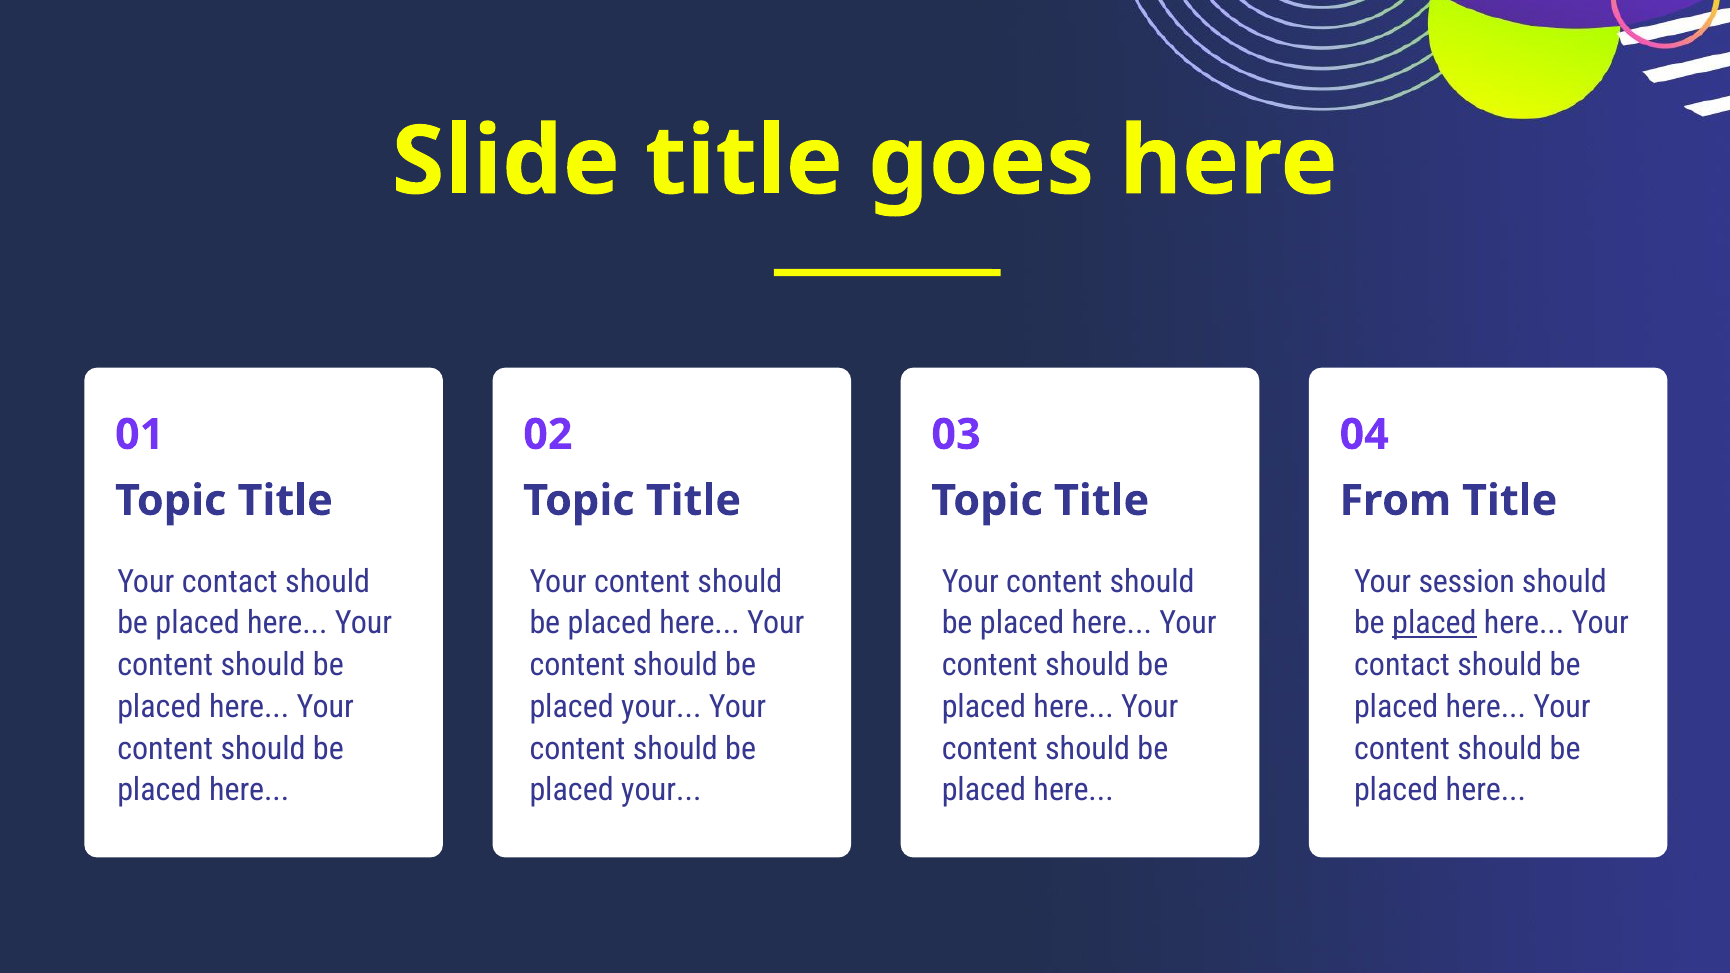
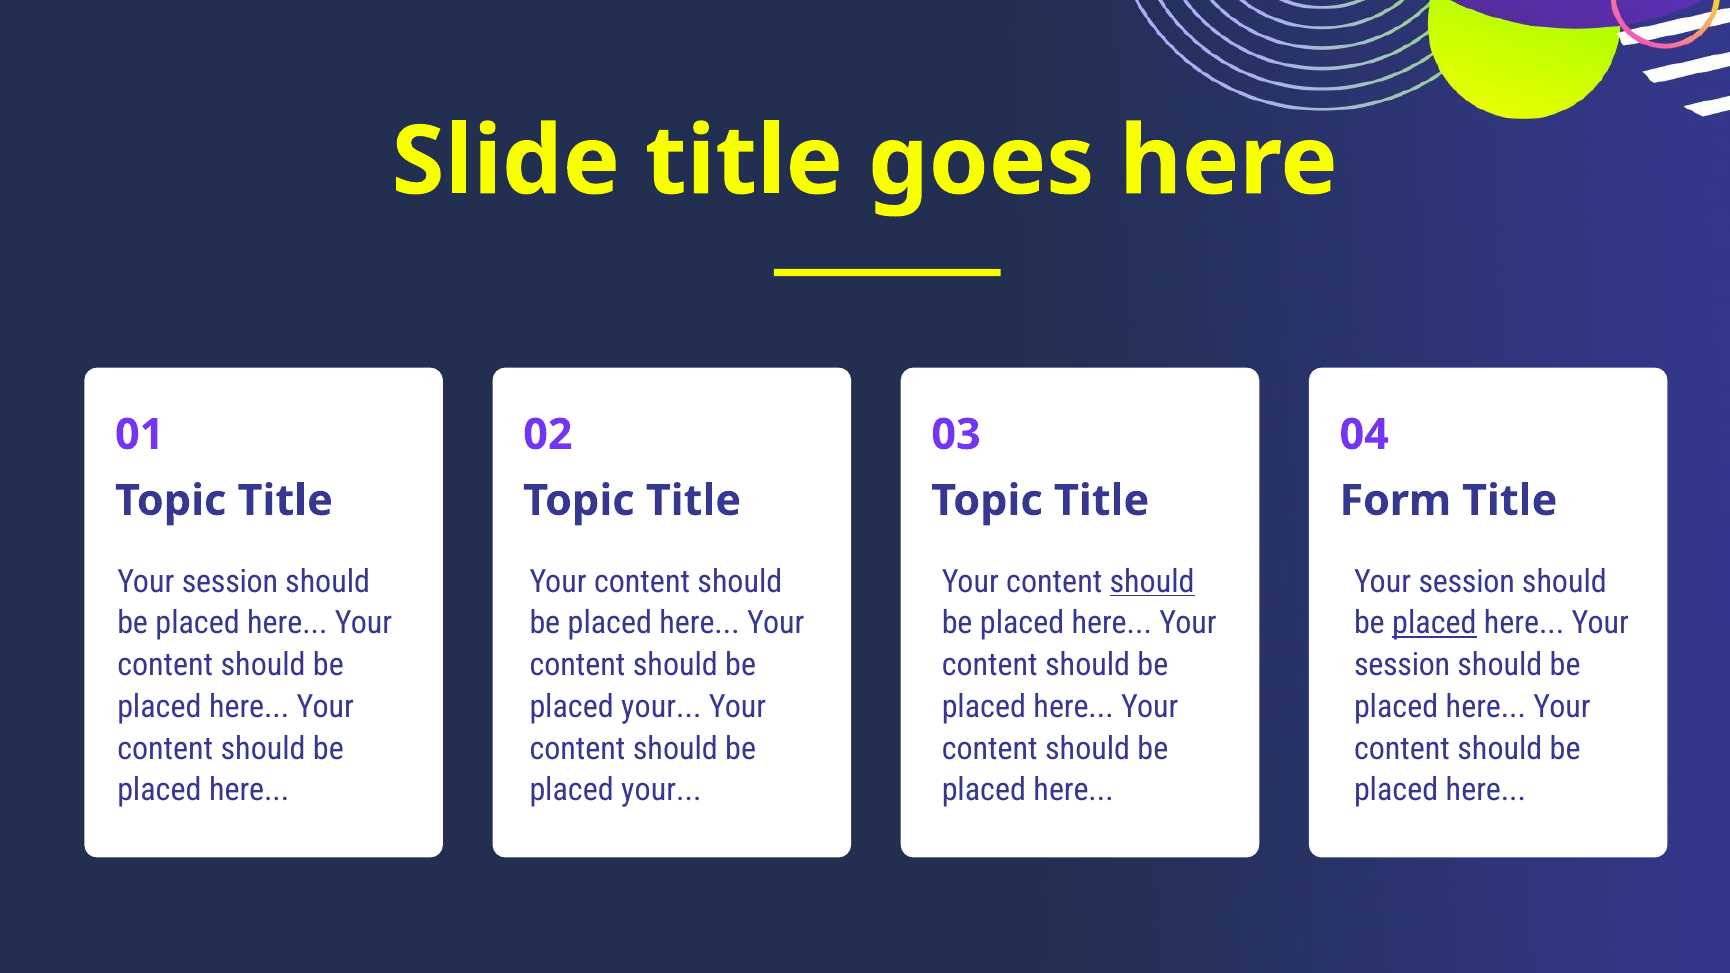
From: From -> Form
contact at (230, 582): contact -> session
should at (1152, 582) underline: none -> present
contact at (1402, 665): contact -> session
